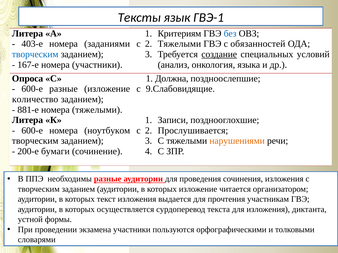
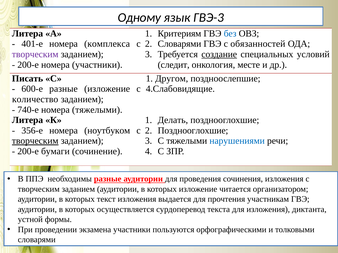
Тексты: Тексты -> Одному
ГВЭ-1: ГВЭ-1 -> ГВЭ-3
403-е: 403-е -> 401-е
заданиями: заданиями -> комплекса
Тяжелыми at (179, 44): Тяжелыми -> Словарями
творческим at (35, 54) colour: blue -> purple
167-е at (28, 65): 167-е -> 200-е
анализ: анализ -> следит
языка: языка -> месте
Опроса: Опроса -> Писать
Должна: Должна -> Другом
9.Слабовидящие: 9.Слабовидящие -> 4.Слабовидящие
881-е: 881-е -> 740-е
Записи: Записи -> Делать
600-е at (32, 131): 600-е -> 356-е
Прослушивается at (193, 131): Прослушивается -> Позднооглохшие
творческим at (35, 141) underline: none -> present
нарушениями colour: orange -> blue
